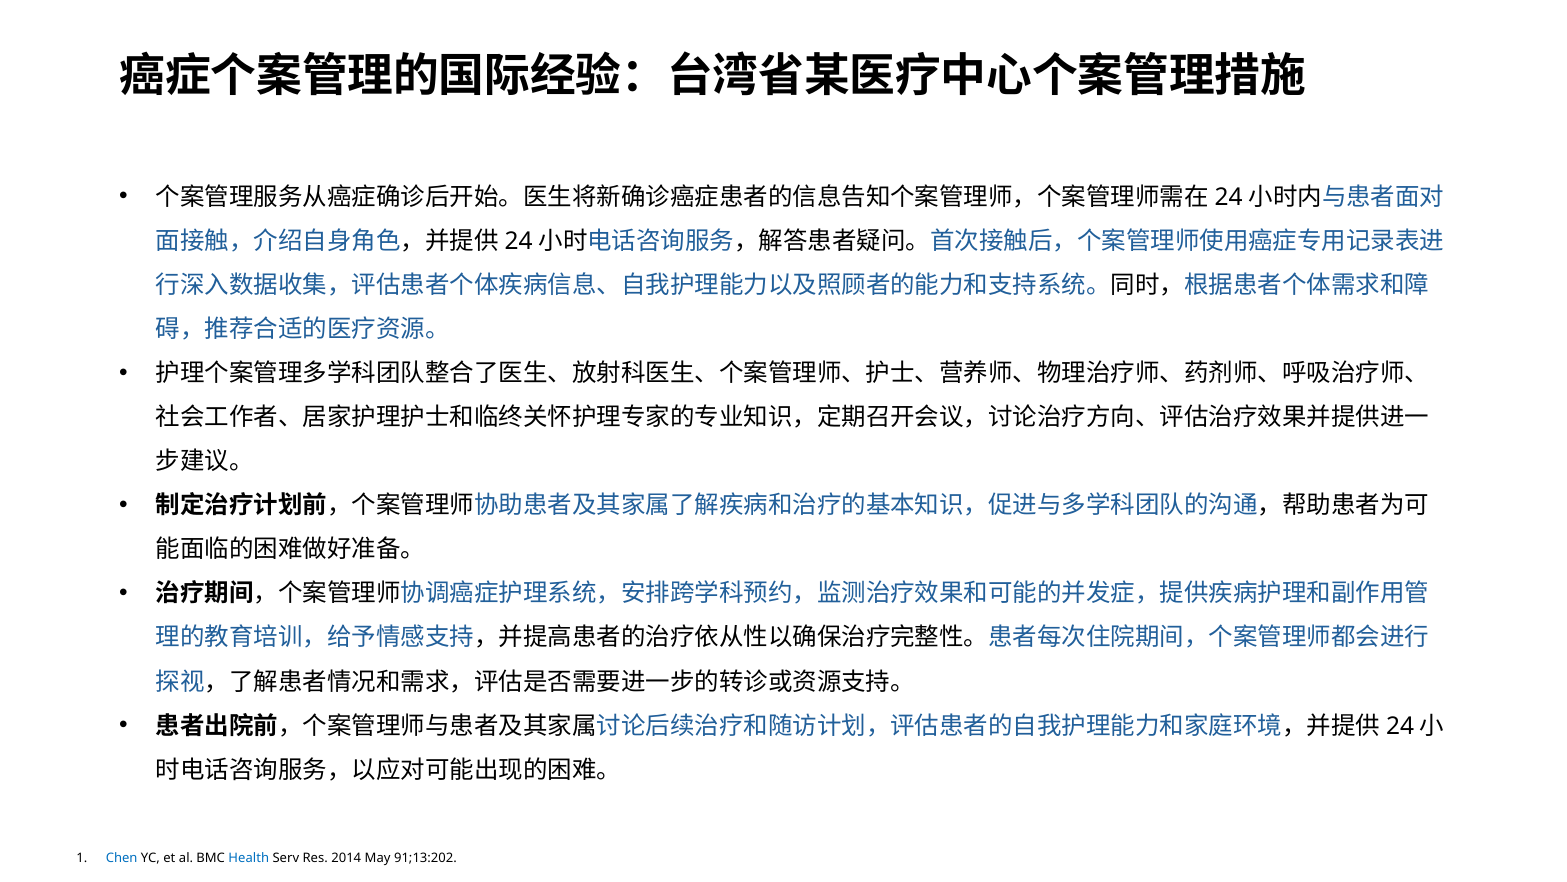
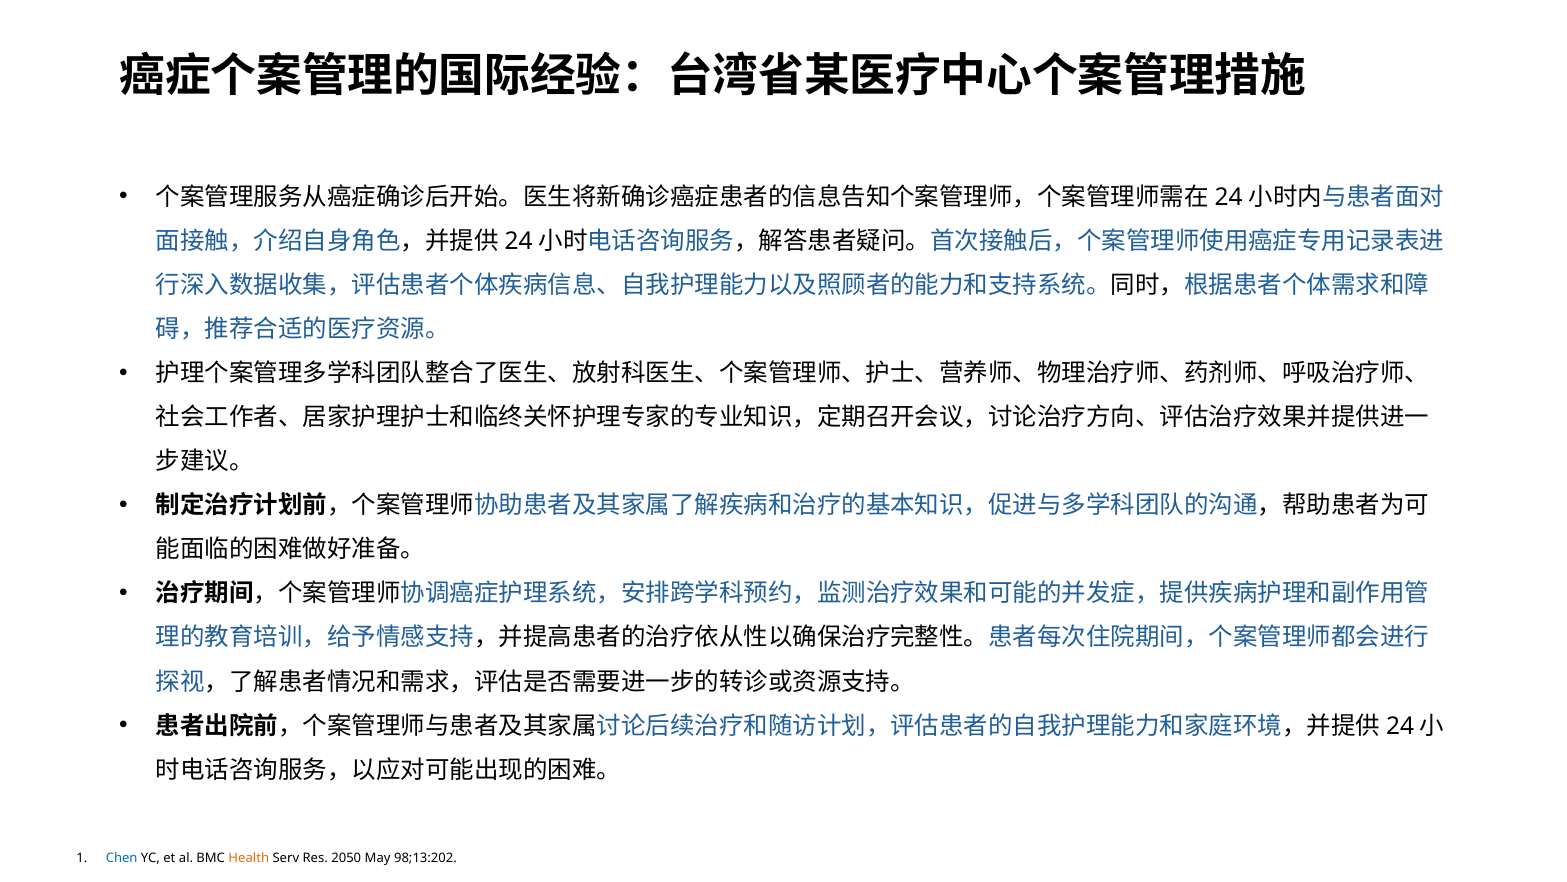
Health colour: blue -> orange
2014: 2014 -> 2050
91;13:202: 91;13:202 -> 98;13:202
